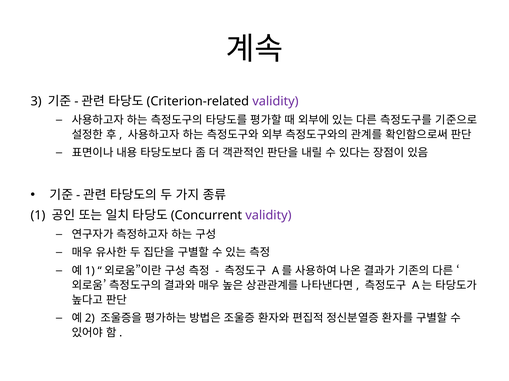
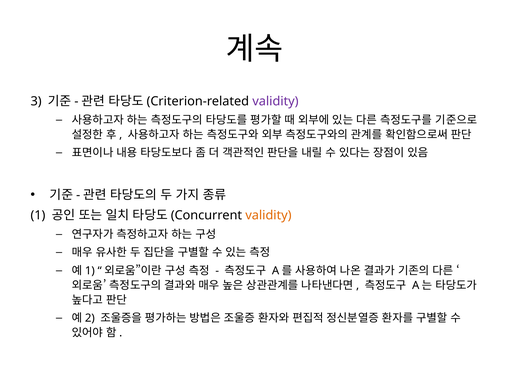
validity at (268, 216) colour: purple -> orange
